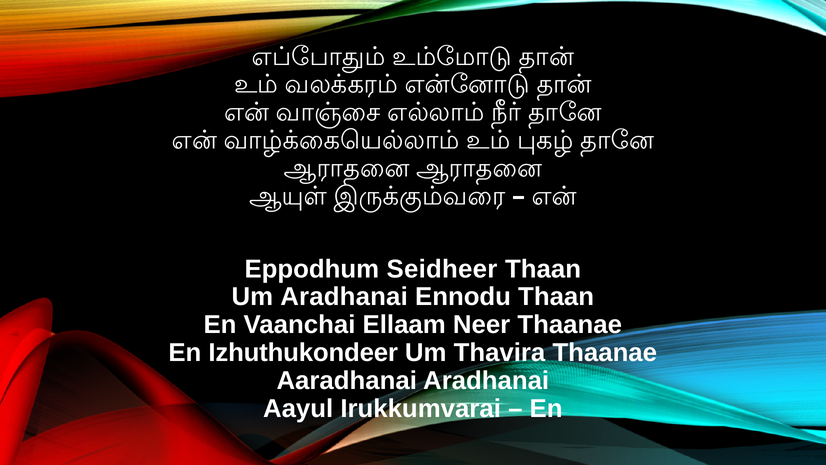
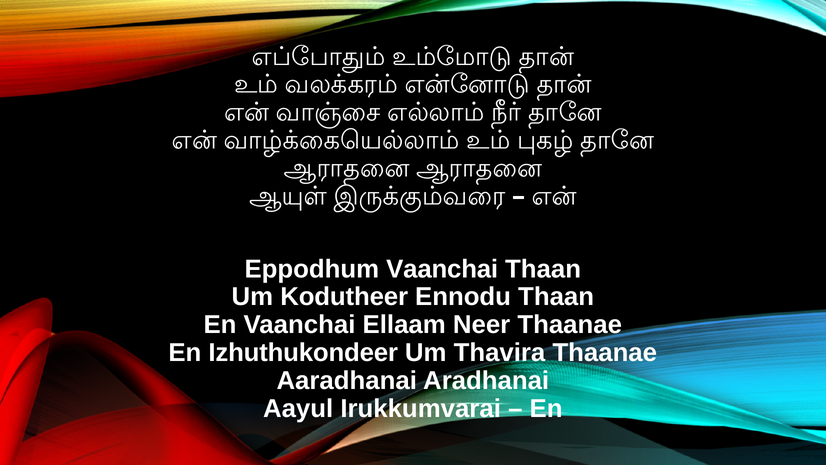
Eppodhum Seidheer: Seidheer -> Vaanchai
Um Aradhanai: Aradhanai -> Kodutheer
